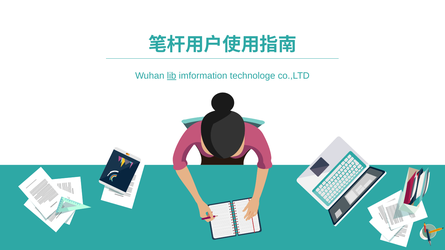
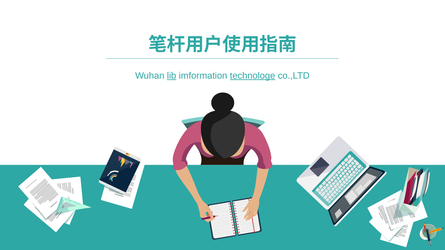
technologe underline: none -> present
